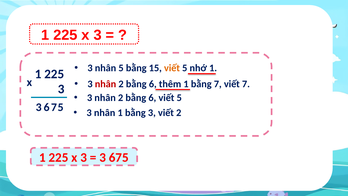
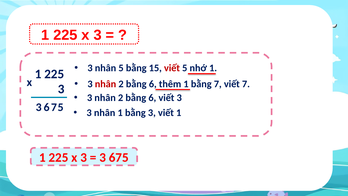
viết at (172, 68) colour: orange -> red
6 viết 5: 5 -> 3
viết 2: 2 -> 1
